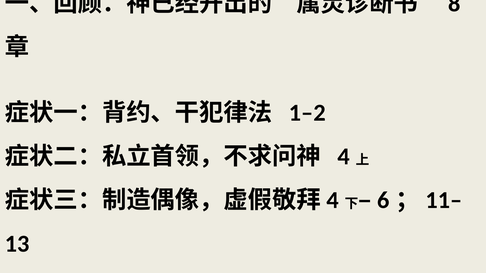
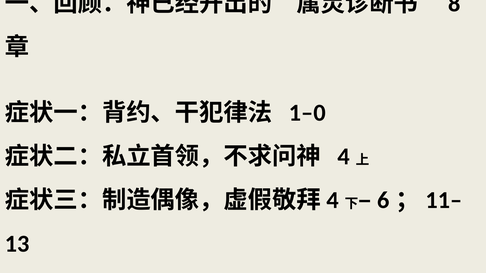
1–2: 1–2 -> 1–0
